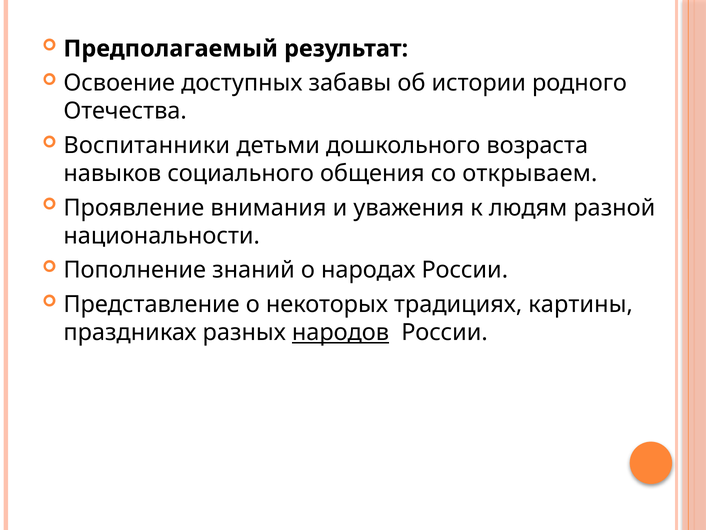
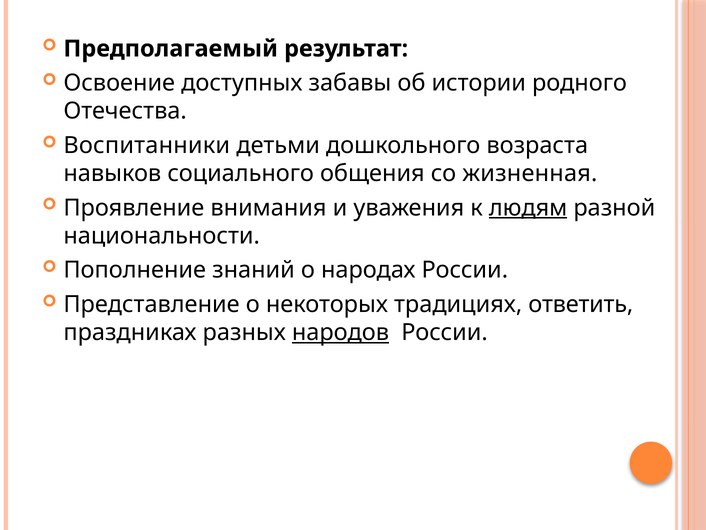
открываем: открываем -> жизненная
людям underline: none -> present
картины: картины -> ответить
